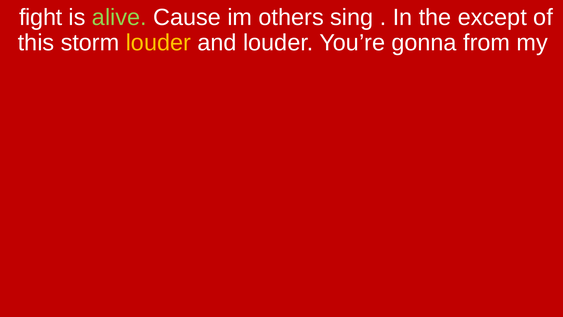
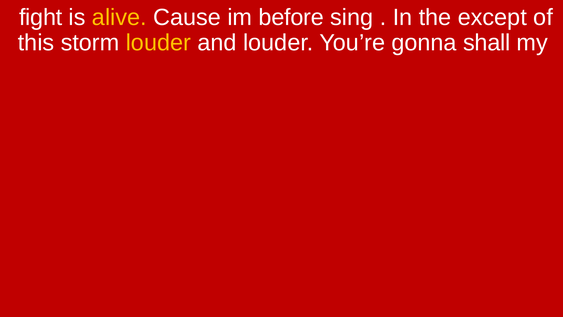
alive colour: light green -> yellow
others: others -> before
from: from -> shall
